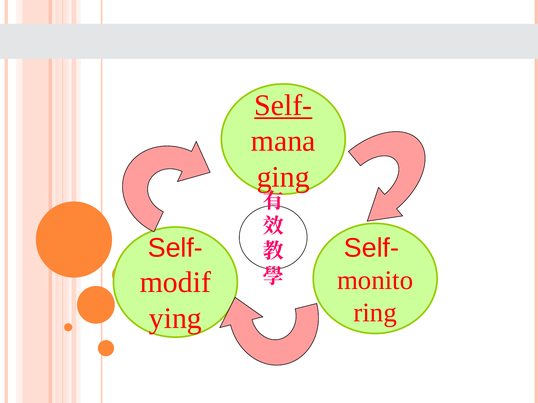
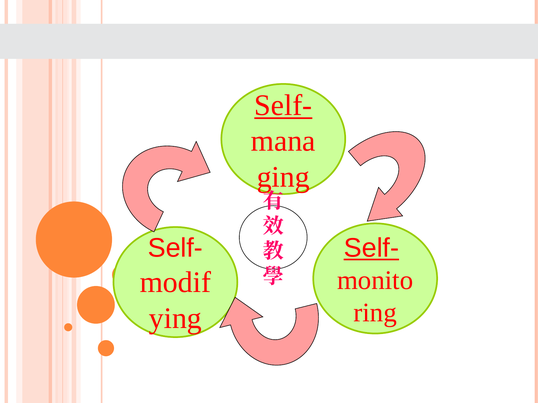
Self- at (371, 248) underline: none -> present
